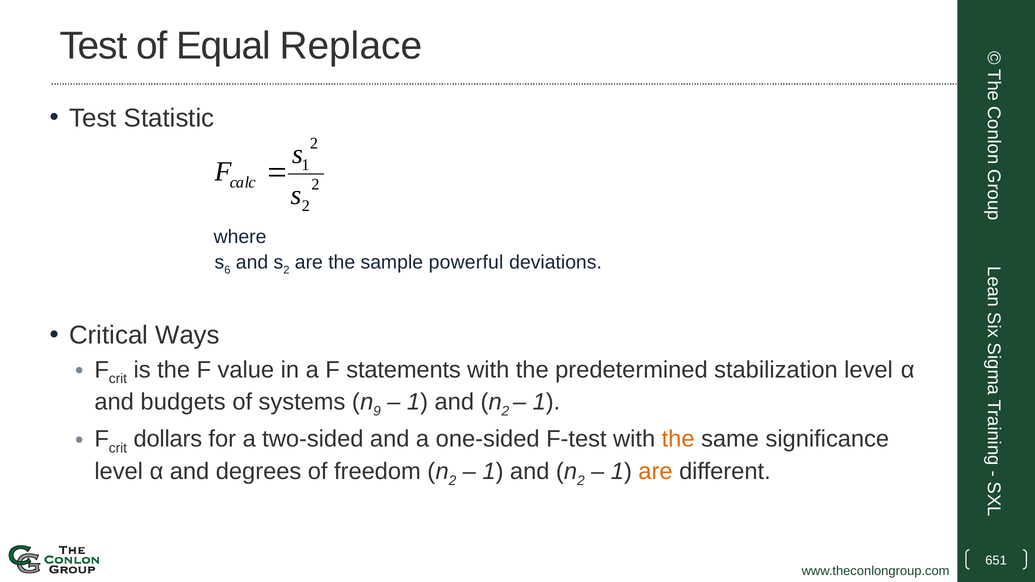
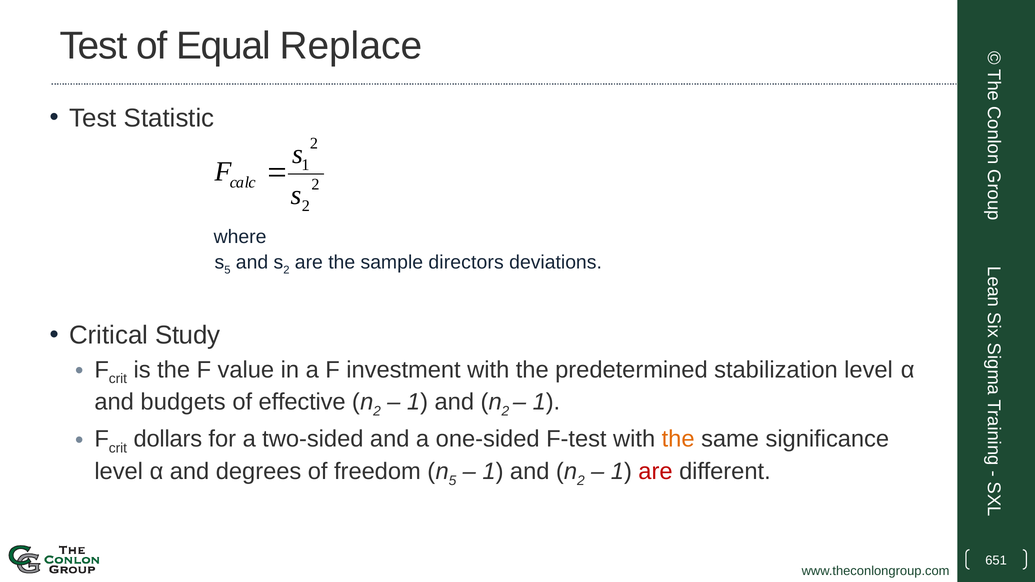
6 at (227, 270): 6 -> 5
powerful: powerful -> directors
Ways: Ways -> Study
statements: statements -> investment
systems: systems -> effective
9 at (377, 411): 9 -> 2
2 at (453, 481): 2 -> 5
are at (655, 472) colour: orange -> red
